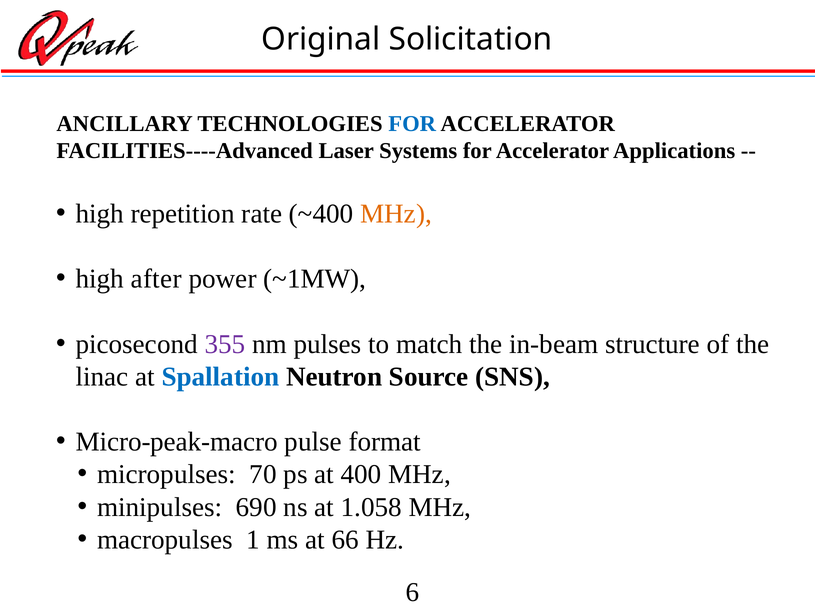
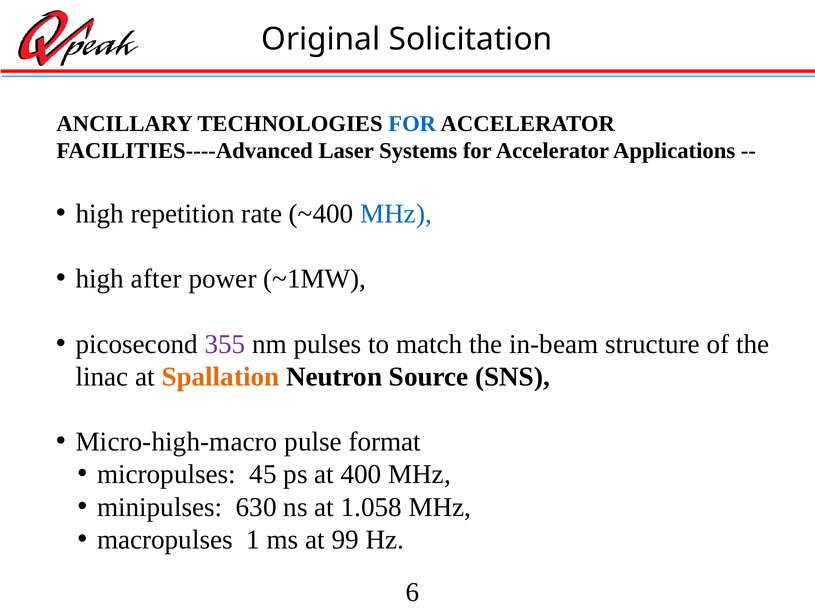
MHz at (396, 214) colour: orange -> blue
Spallation colour: blue -> orange
Micro-peak-macro: Micro-peak-macro -> Micro-high-macro
70: 70 -> 45
690: 690 -> 630
66: 66 -> 99
